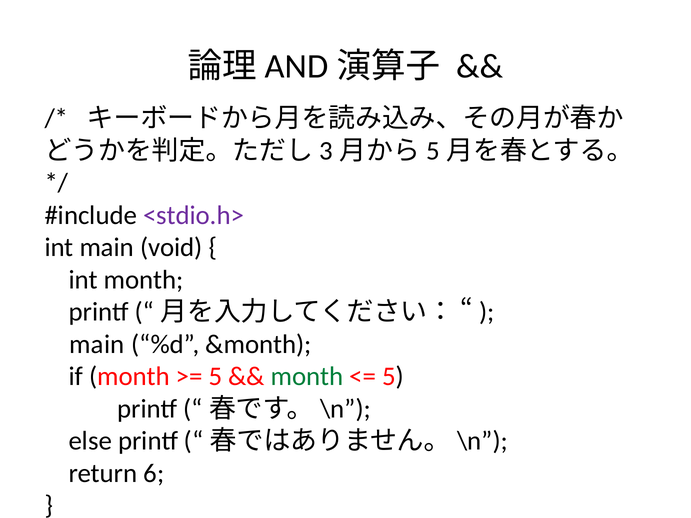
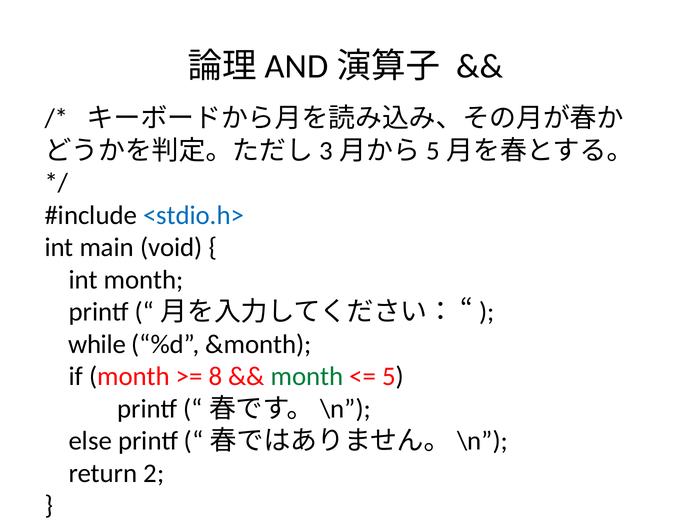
<stdio.h> colour: purple -> blue
main at (97, 344): main -> while
5 at (215, 377): 5 -> 8
6: 6 -> 2
